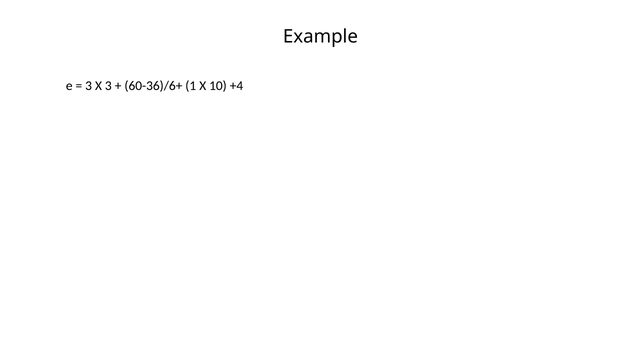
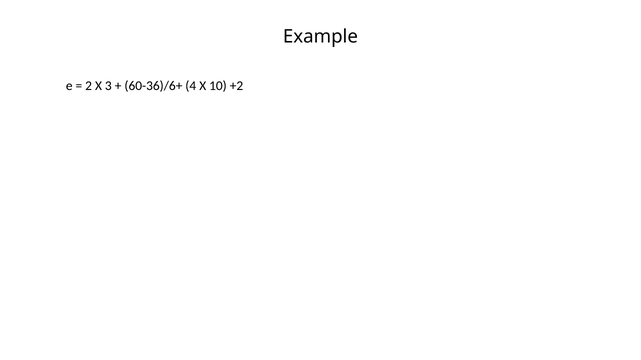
3 at (89, 86): 3 -> 2
1: 1 -> 4
+4: +4 -> +2
